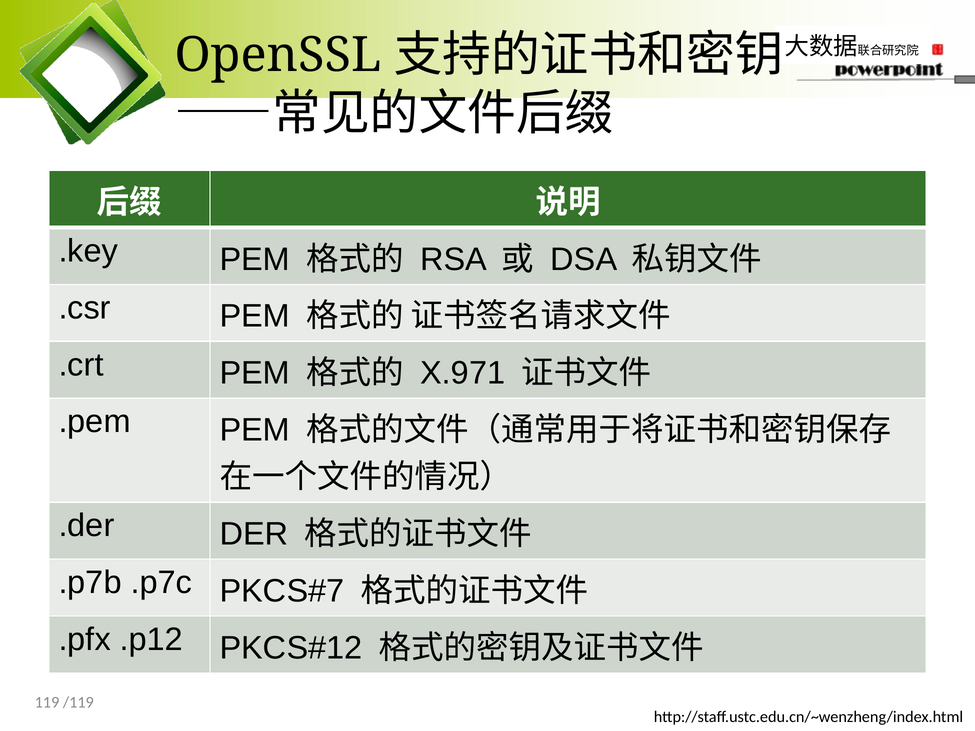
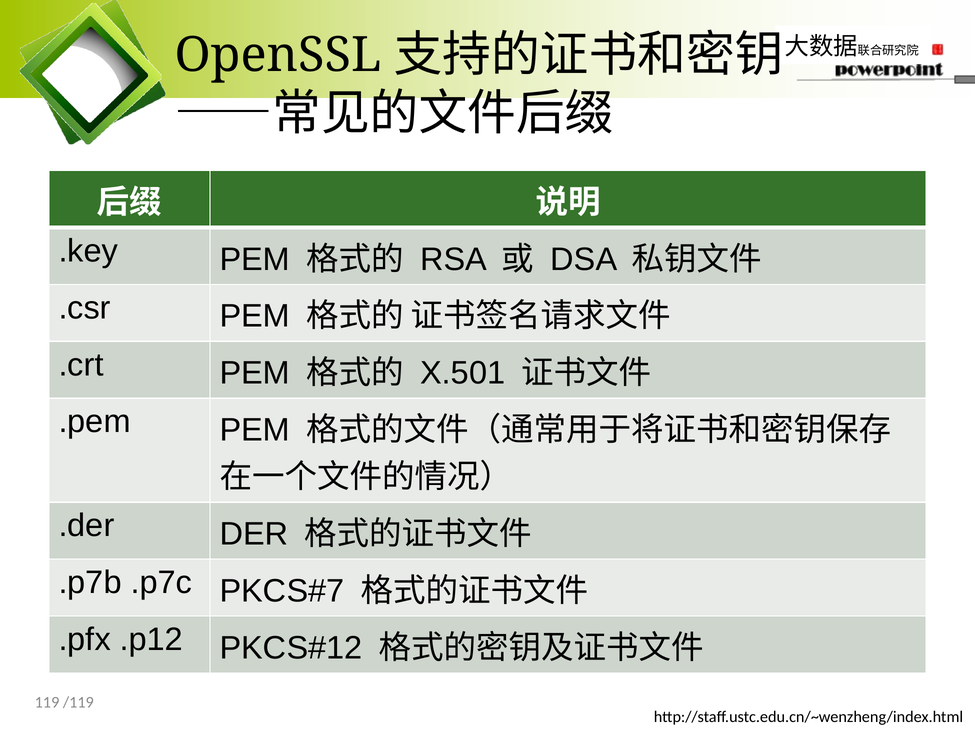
X.971: X.971 -> X.501
